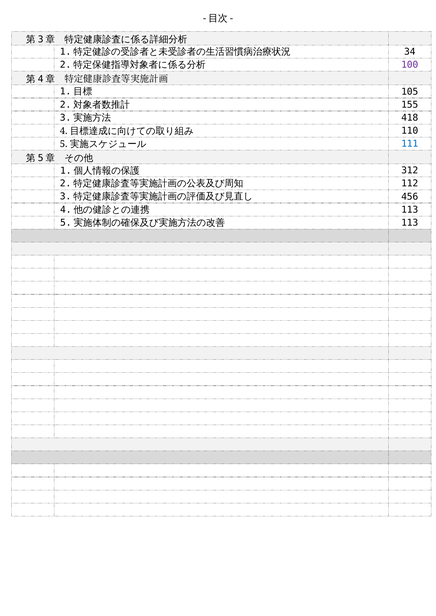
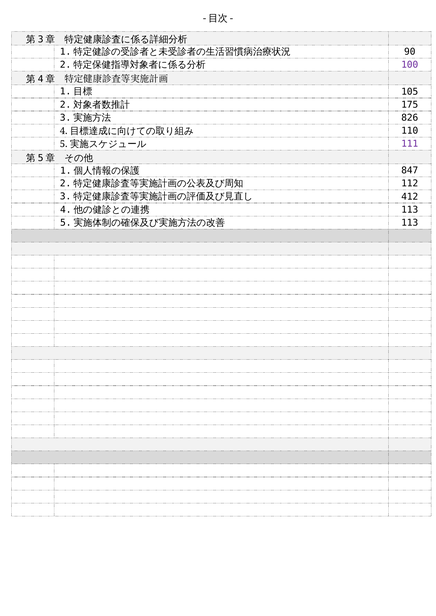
34: 34 -> 90
155: 155 -> 175
418: 418 -> 826
111 colour: blue -> purple
312: 312 -> 847
456: 456 -> 412
